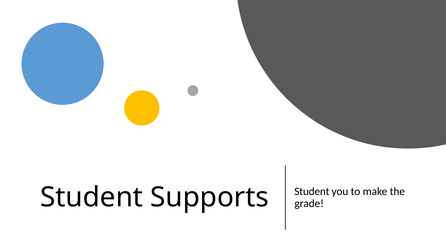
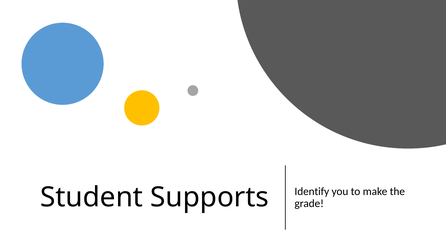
Supports Student: Student -> Identify
